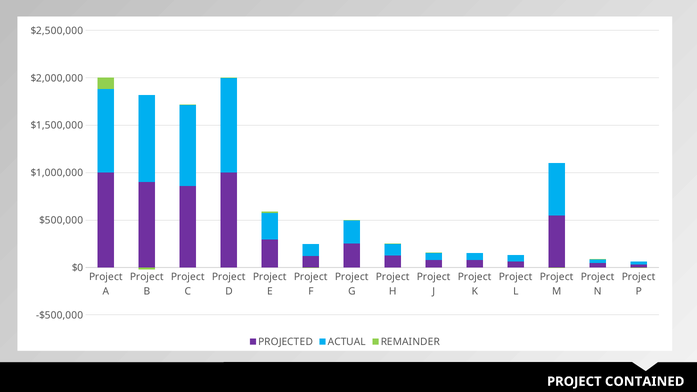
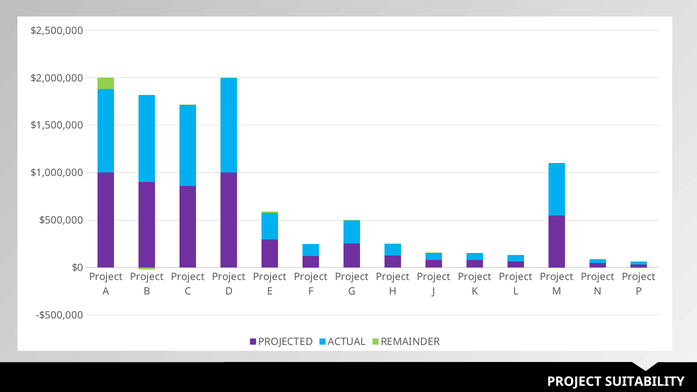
CONTAINED: CONTAINED -> SUITABILITY
